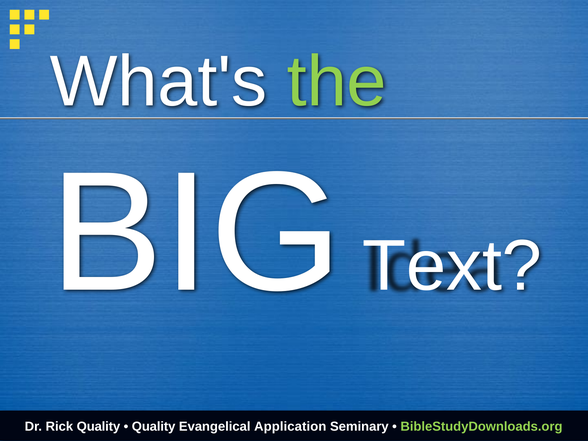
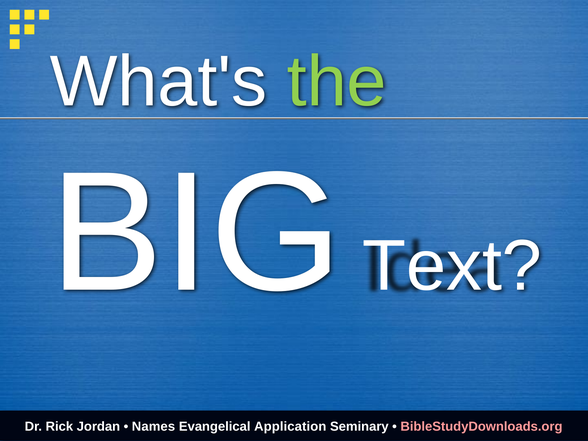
Rick Quality: Quality -> Jordan
Quality at (154, 427): Quality -> Names
BibleStudyDownloads.org colour: light green -> pink
